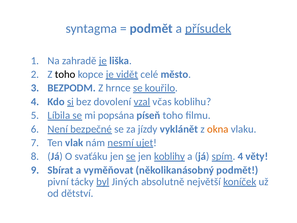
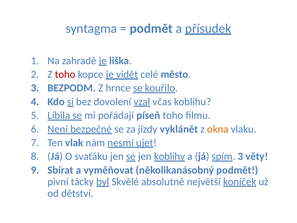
toho at (65, 74) colour: black -> red
popsána: popsána -> pořádají
spím 4: 4 -> 3
Jiných: Jiných -> Skvělé
